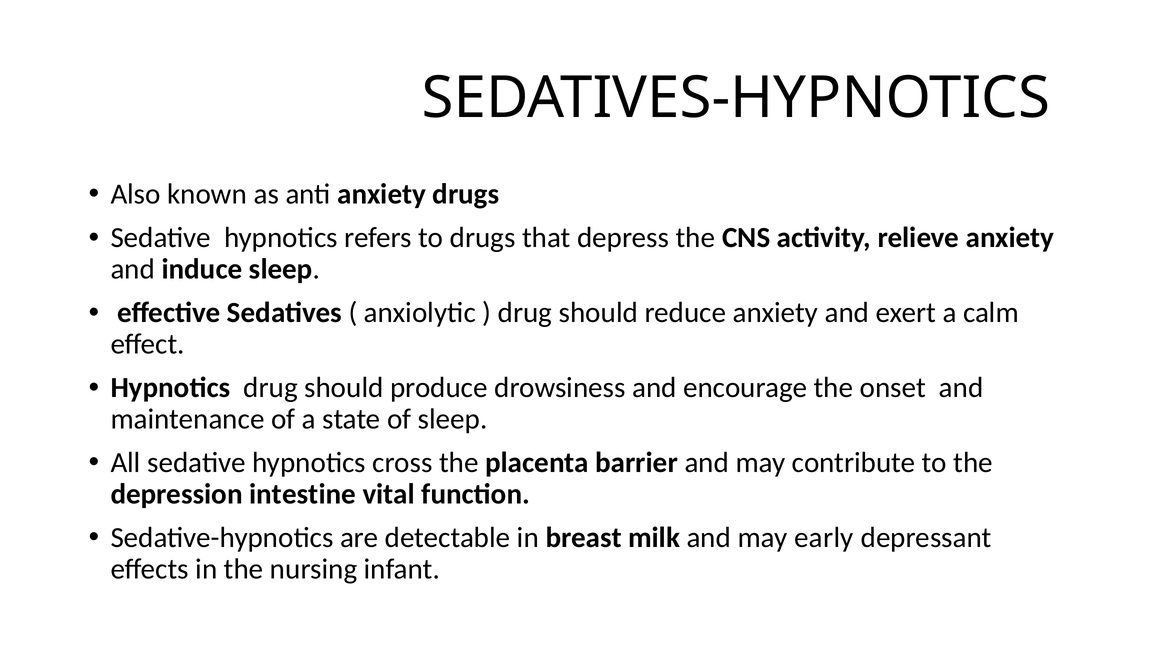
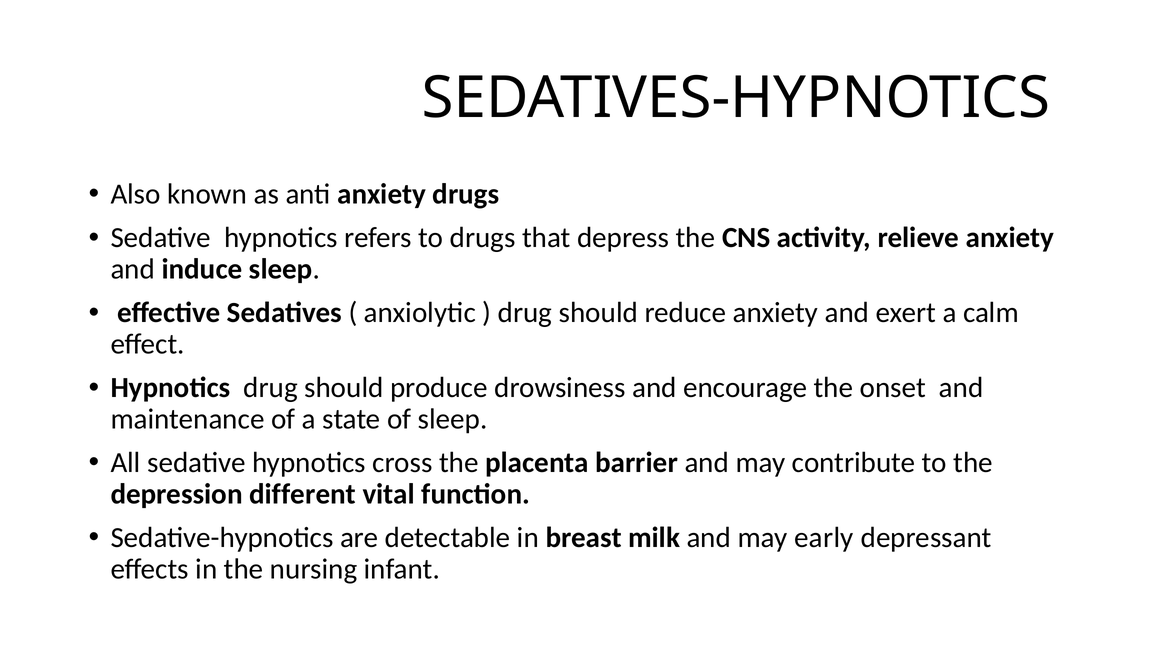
intestine: intestine -> different
